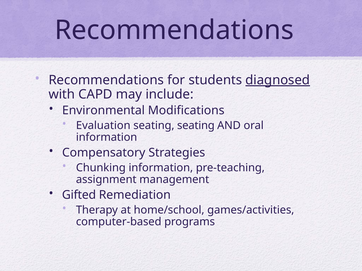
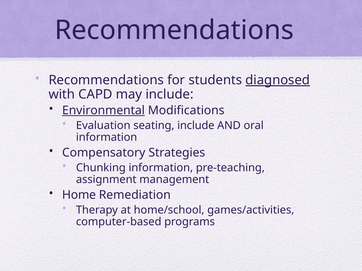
Environmental underline: none -> present
seating seating: seating -> include
Gifted: Gifted -> Home
